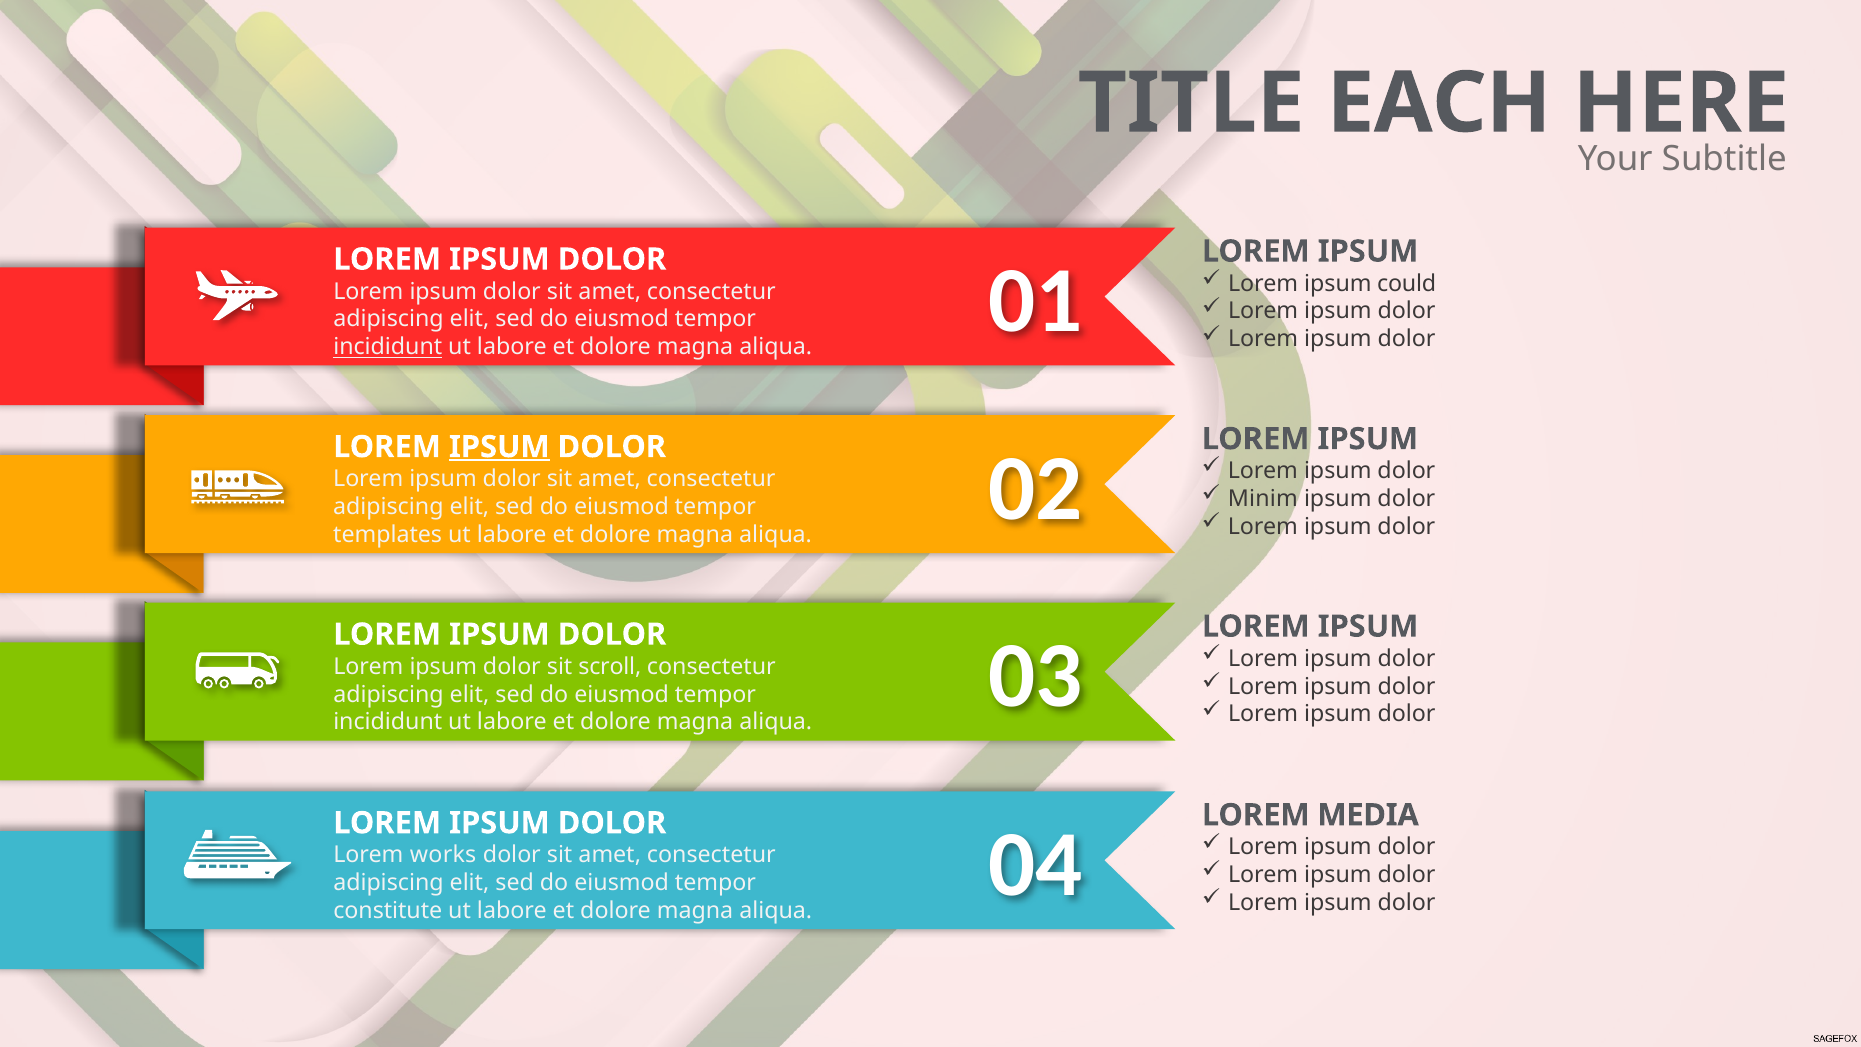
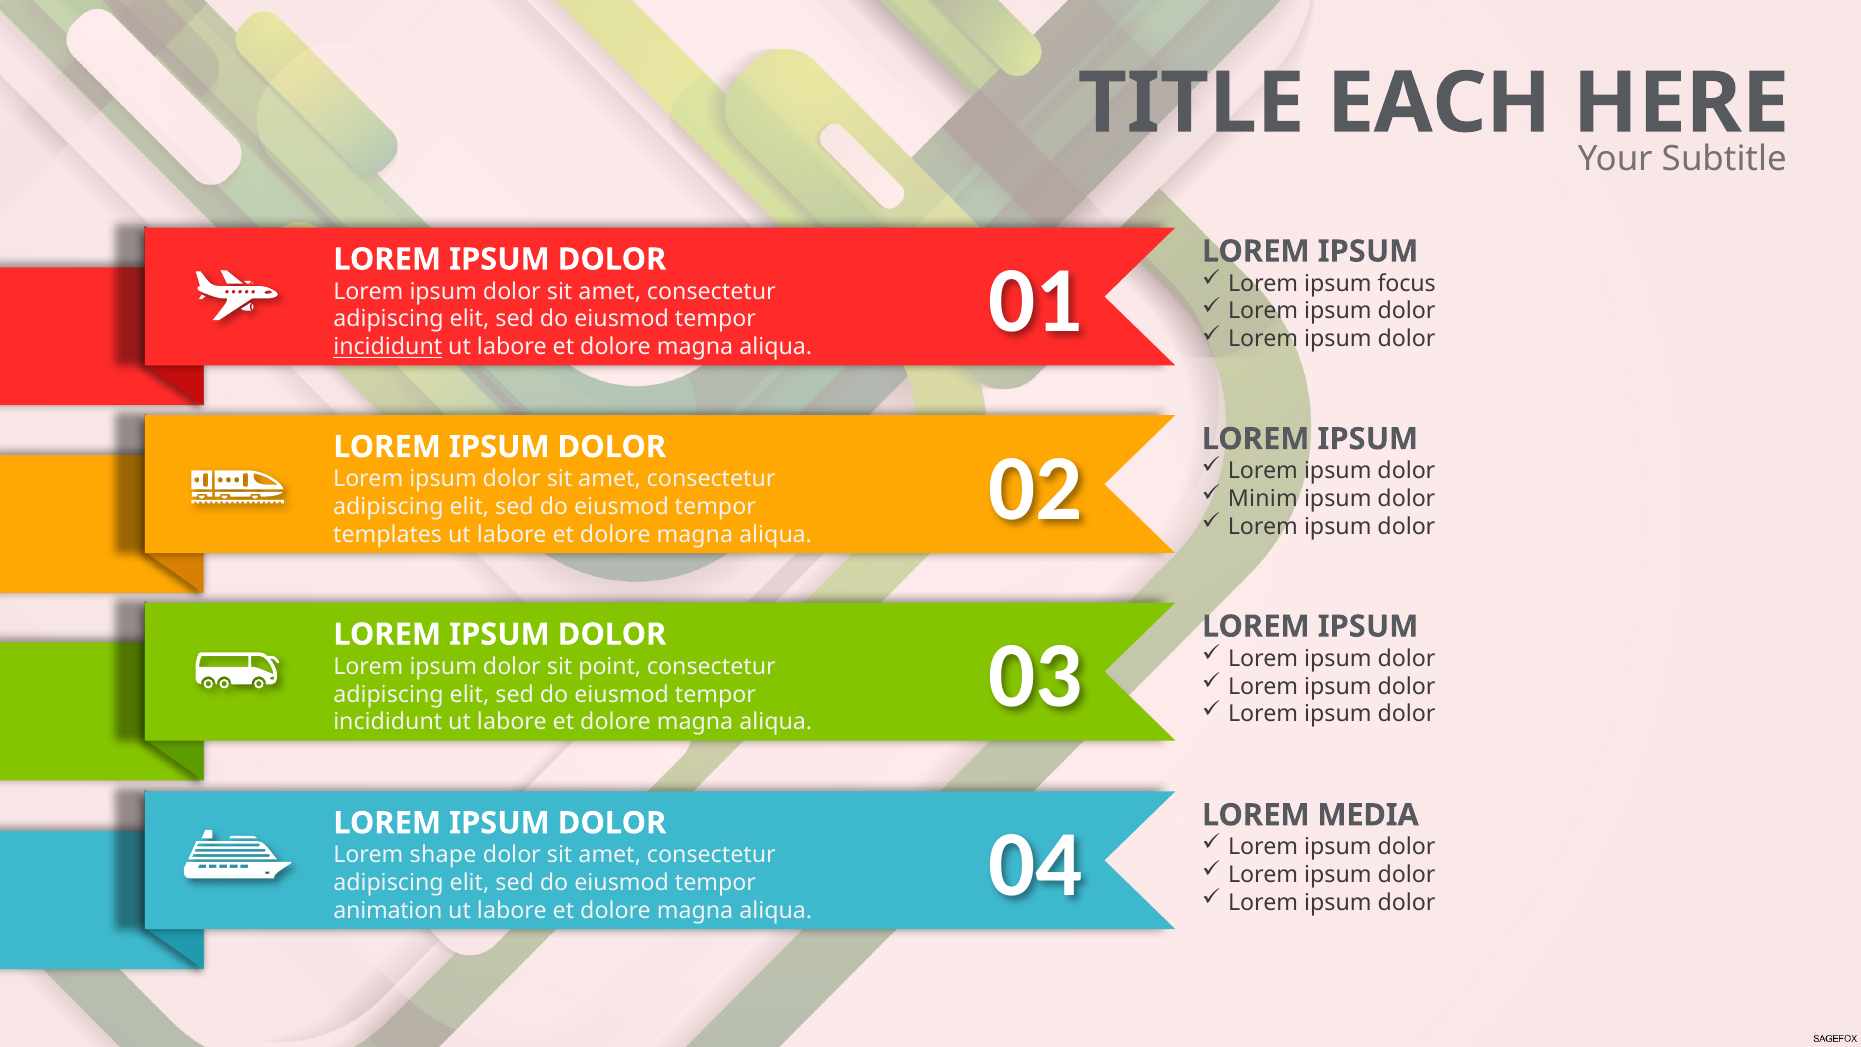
could: could -> focus
IPSUM at (499, 447) underline: present -> none
scroll: scroll -> point
works: works -> shape
constitute: constitute -> animation
